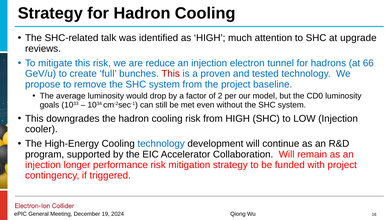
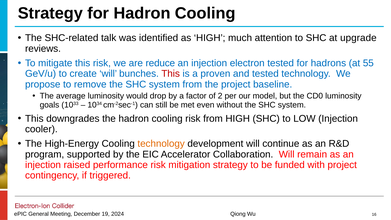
electron tunnel: tunnel -> tested
66: 66 -> 55
create full: full -> will
technology at (161, 144) colour: blue -> orange
longer: longer -> raised
